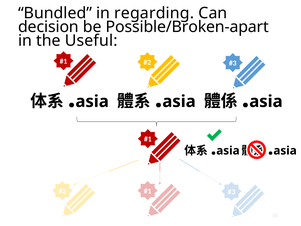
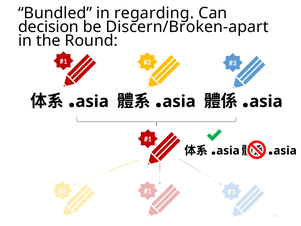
Possible/Broken-apart: Possible/Broken-apart -> Discern/Broken-apart
Useful: Useful -> Round
